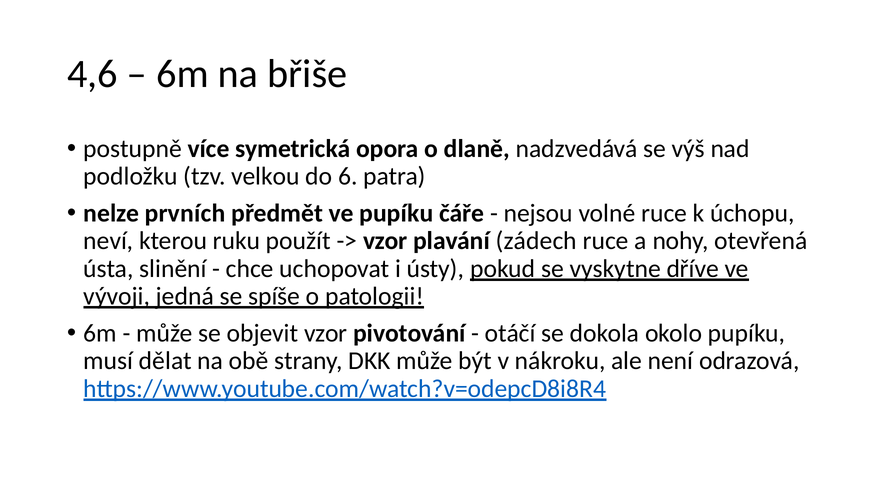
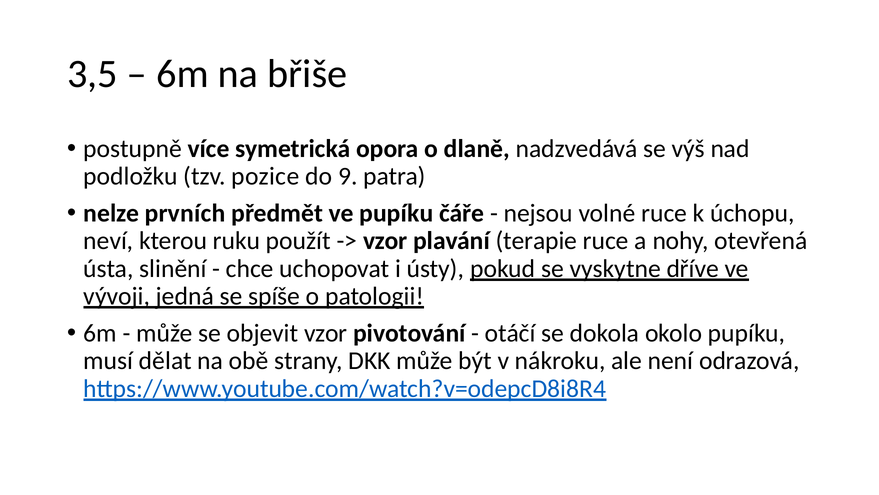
4,6: 4,6 -> 3,5
velkou: velkou -> pozice
6: 6 -> 9
zádech: zádech -> terapie
